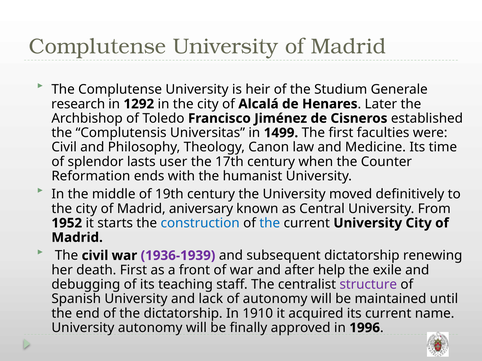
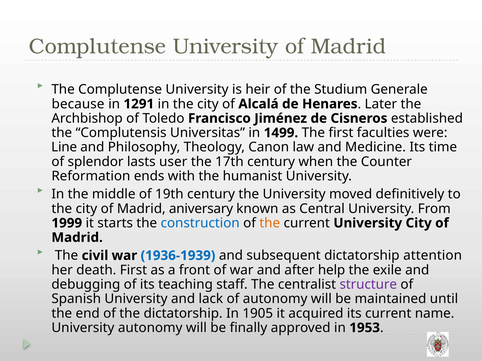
research: research -> because
1292: 1292 -> 1291
Civil at (64, 147): Civil -> Line
1952: 1952 -> 1999
the at (270, 223) colour: blue -> orange
1936-1939 colour: purple -> blue
renewing: renewing -> attention
1910: 1910 -> 1905
1996: 1996 -> 1953
